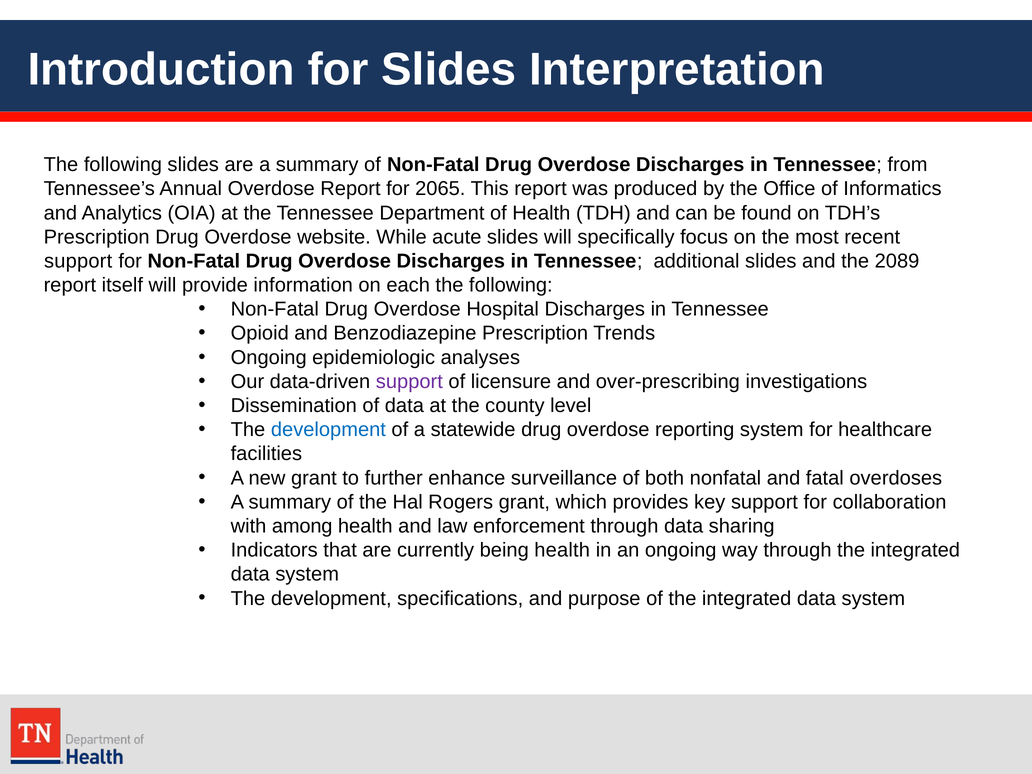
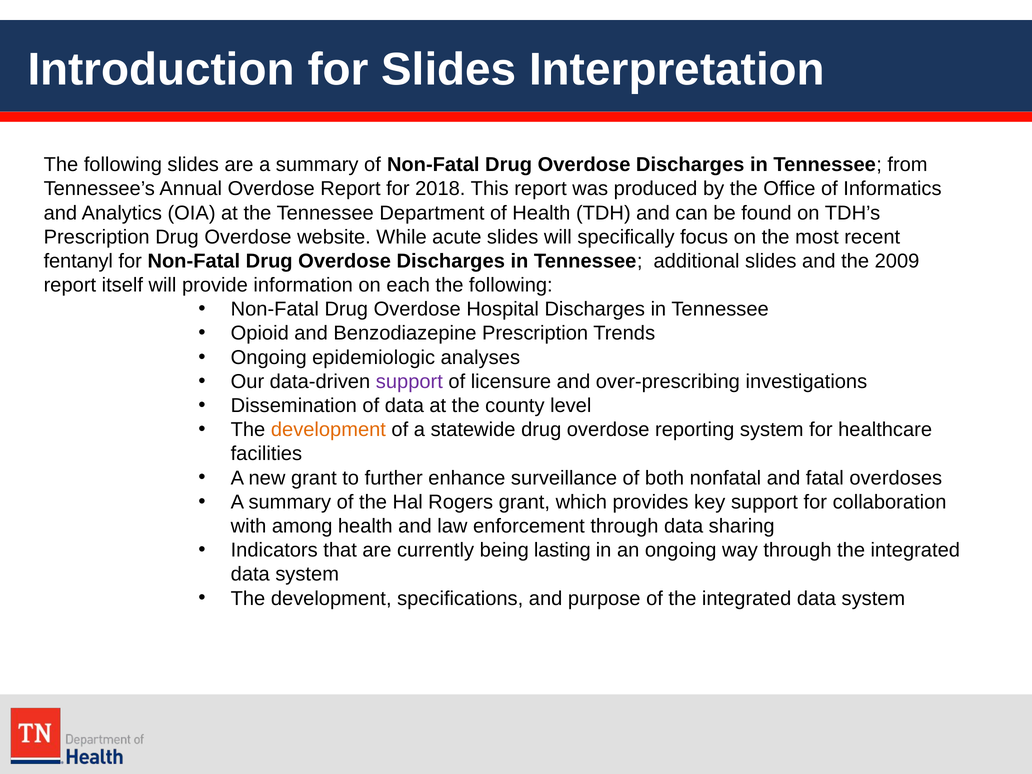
2065: 2065 -> 2018
support at (78, 261): support -> fentanyl
2089: 2089 -> 2009
development at (328, 430) colour: blue -> orange
being health: health -> lasting
